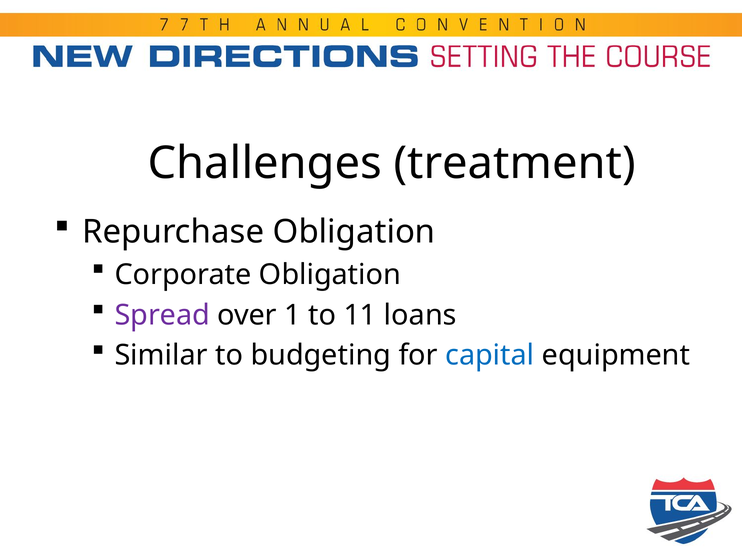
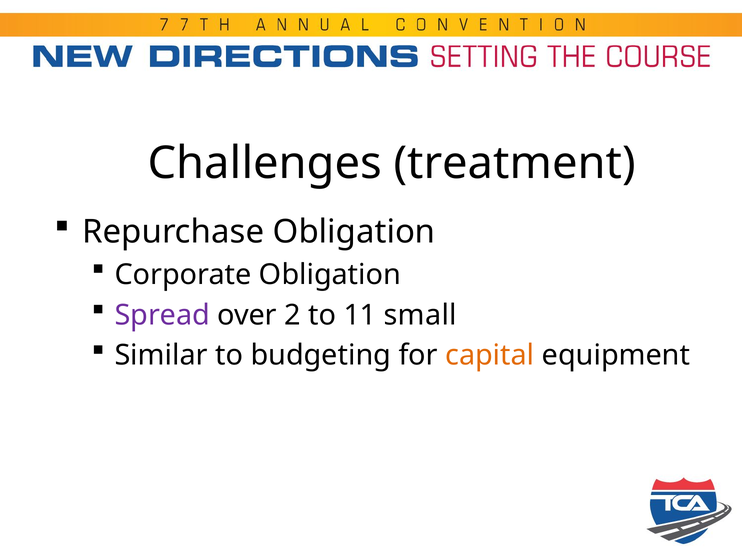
1: 1 -> 2
loans: loans -> small
capital colour: blue -> orange
